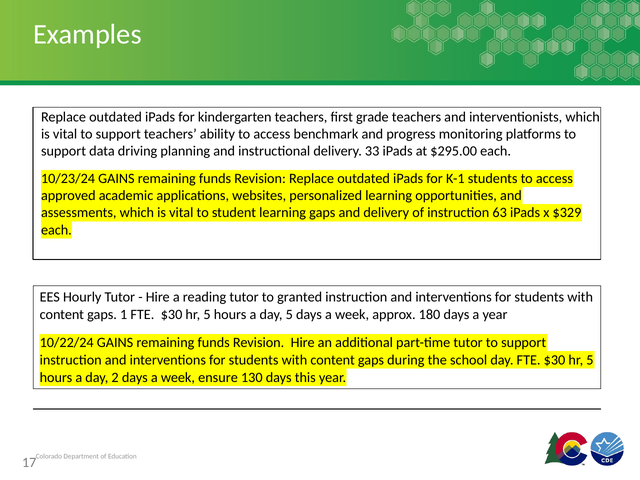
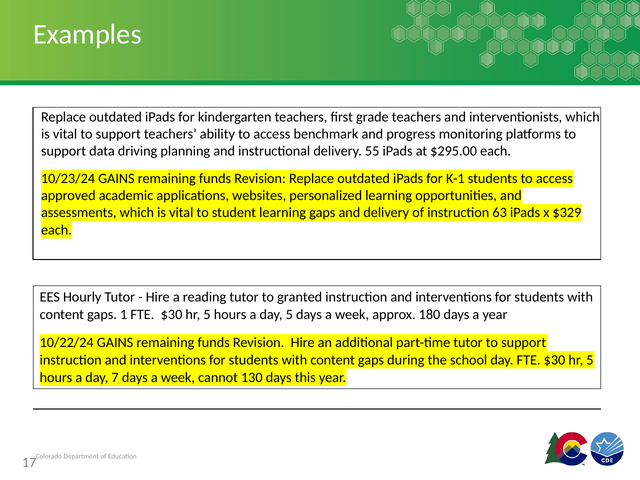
33: 33 -> 55
2: 2 -> 7
ensure: ensure -> cannot
